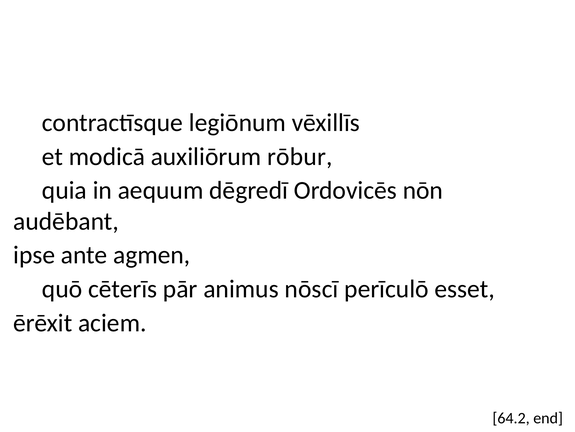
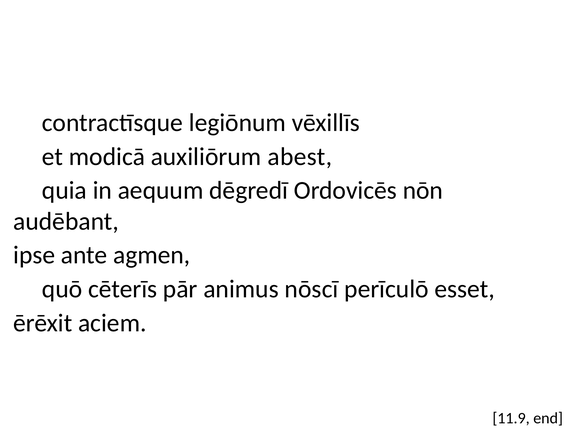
rōbur: rōbur -> abest
64.2: 64.2 -> 11.9
